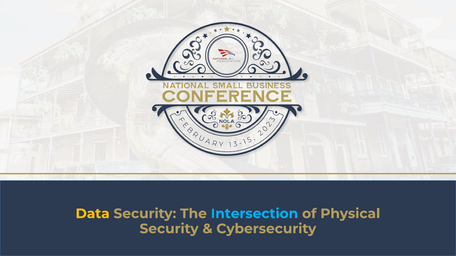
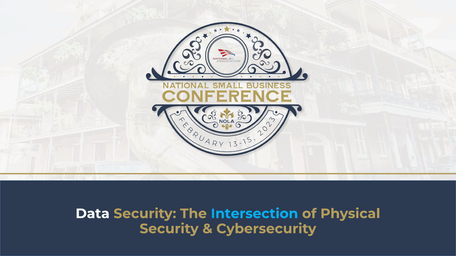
Data colour: yellow -> white
